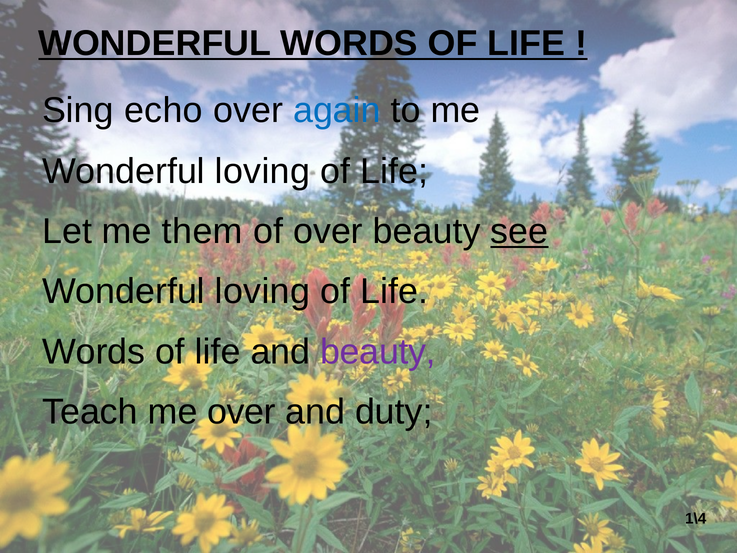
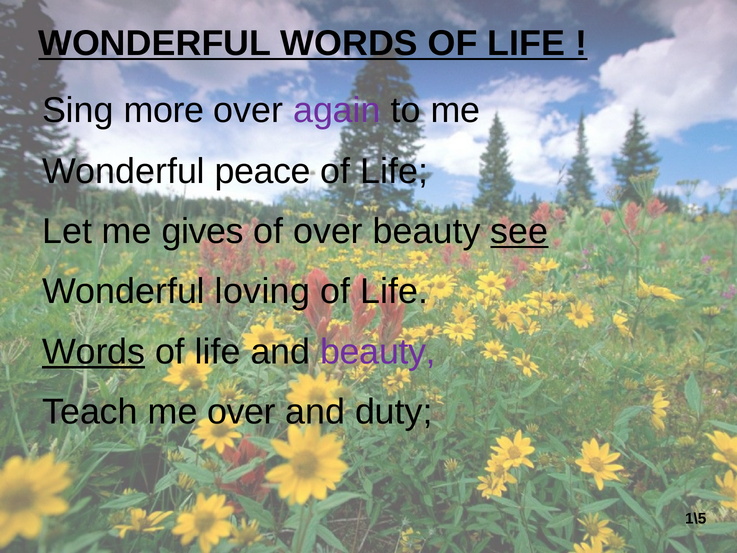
echo: echo -> more
again colour: blue -> purple
loving at (262, 171): loving -> peace
them: them -> gives
Words at (94, 352) underline: none -> present
1\4: 1\4 -> 1\5
